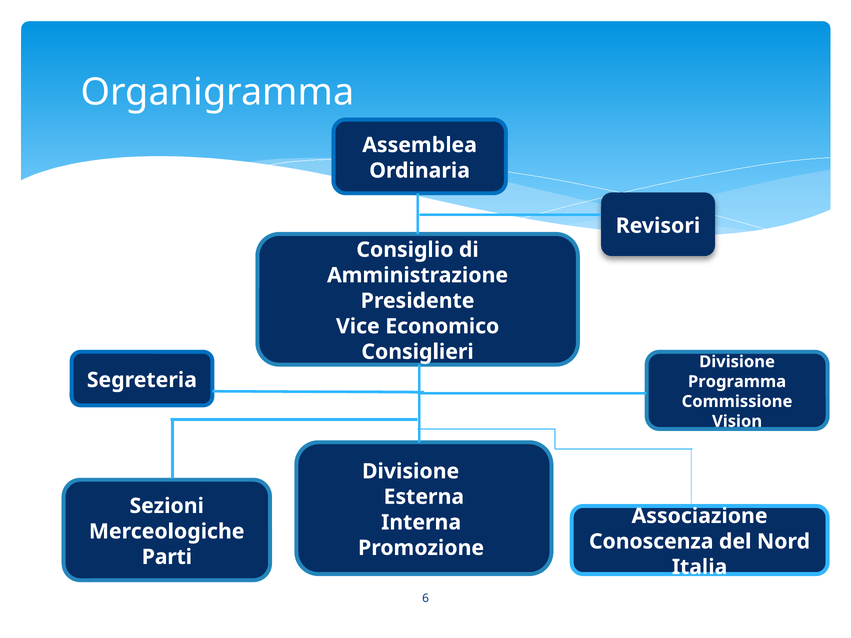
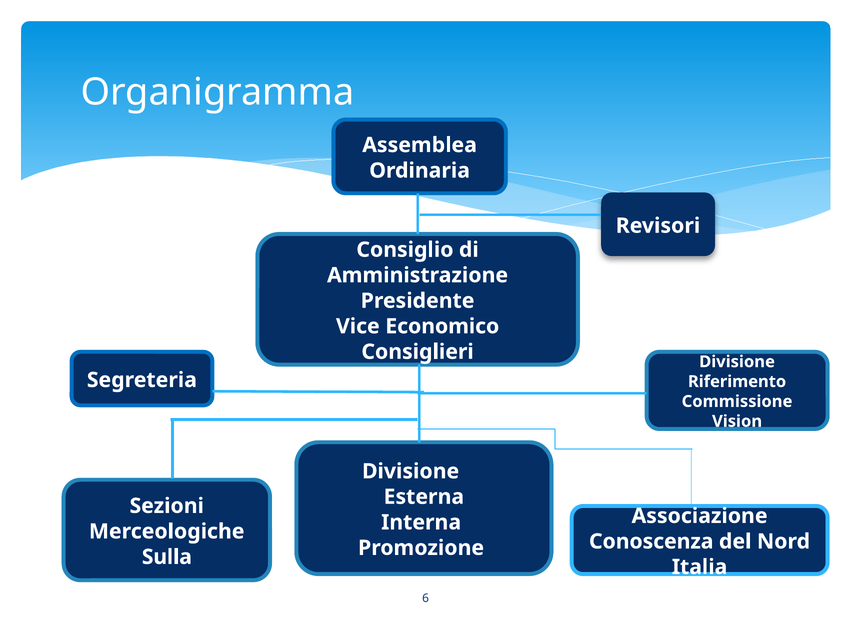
Programma: Programma -> Riferimento
Parti: Parti -> Sulla
